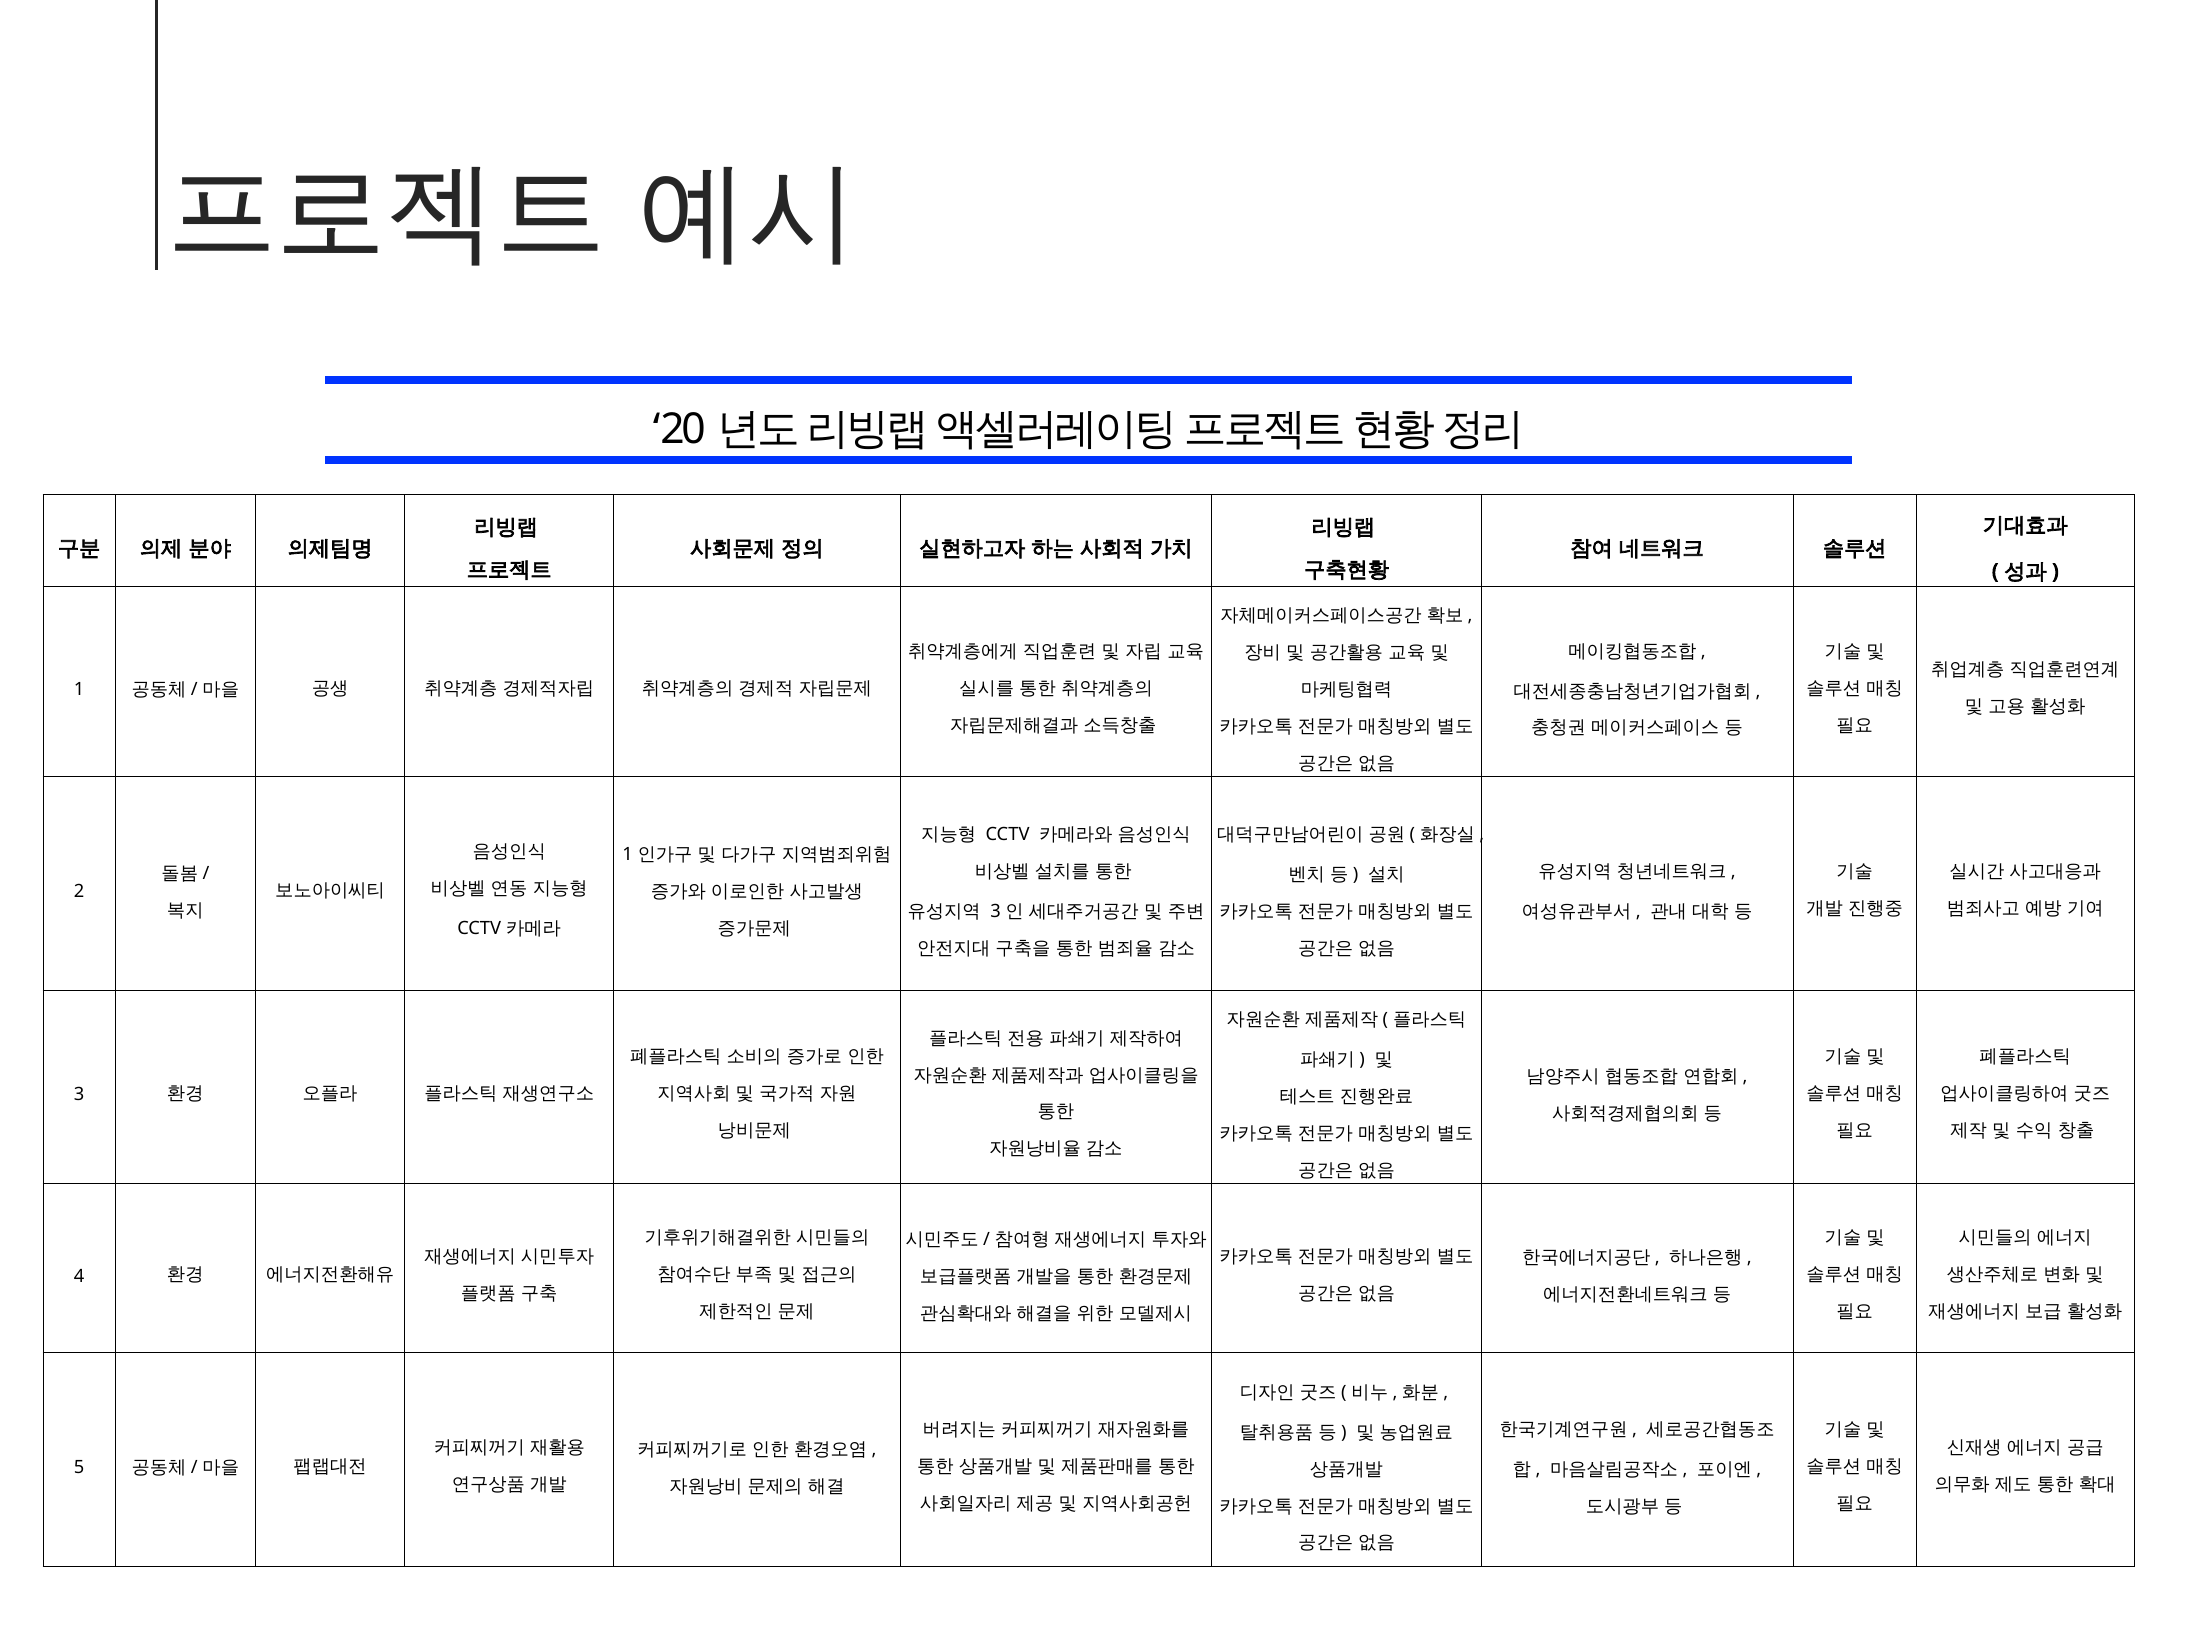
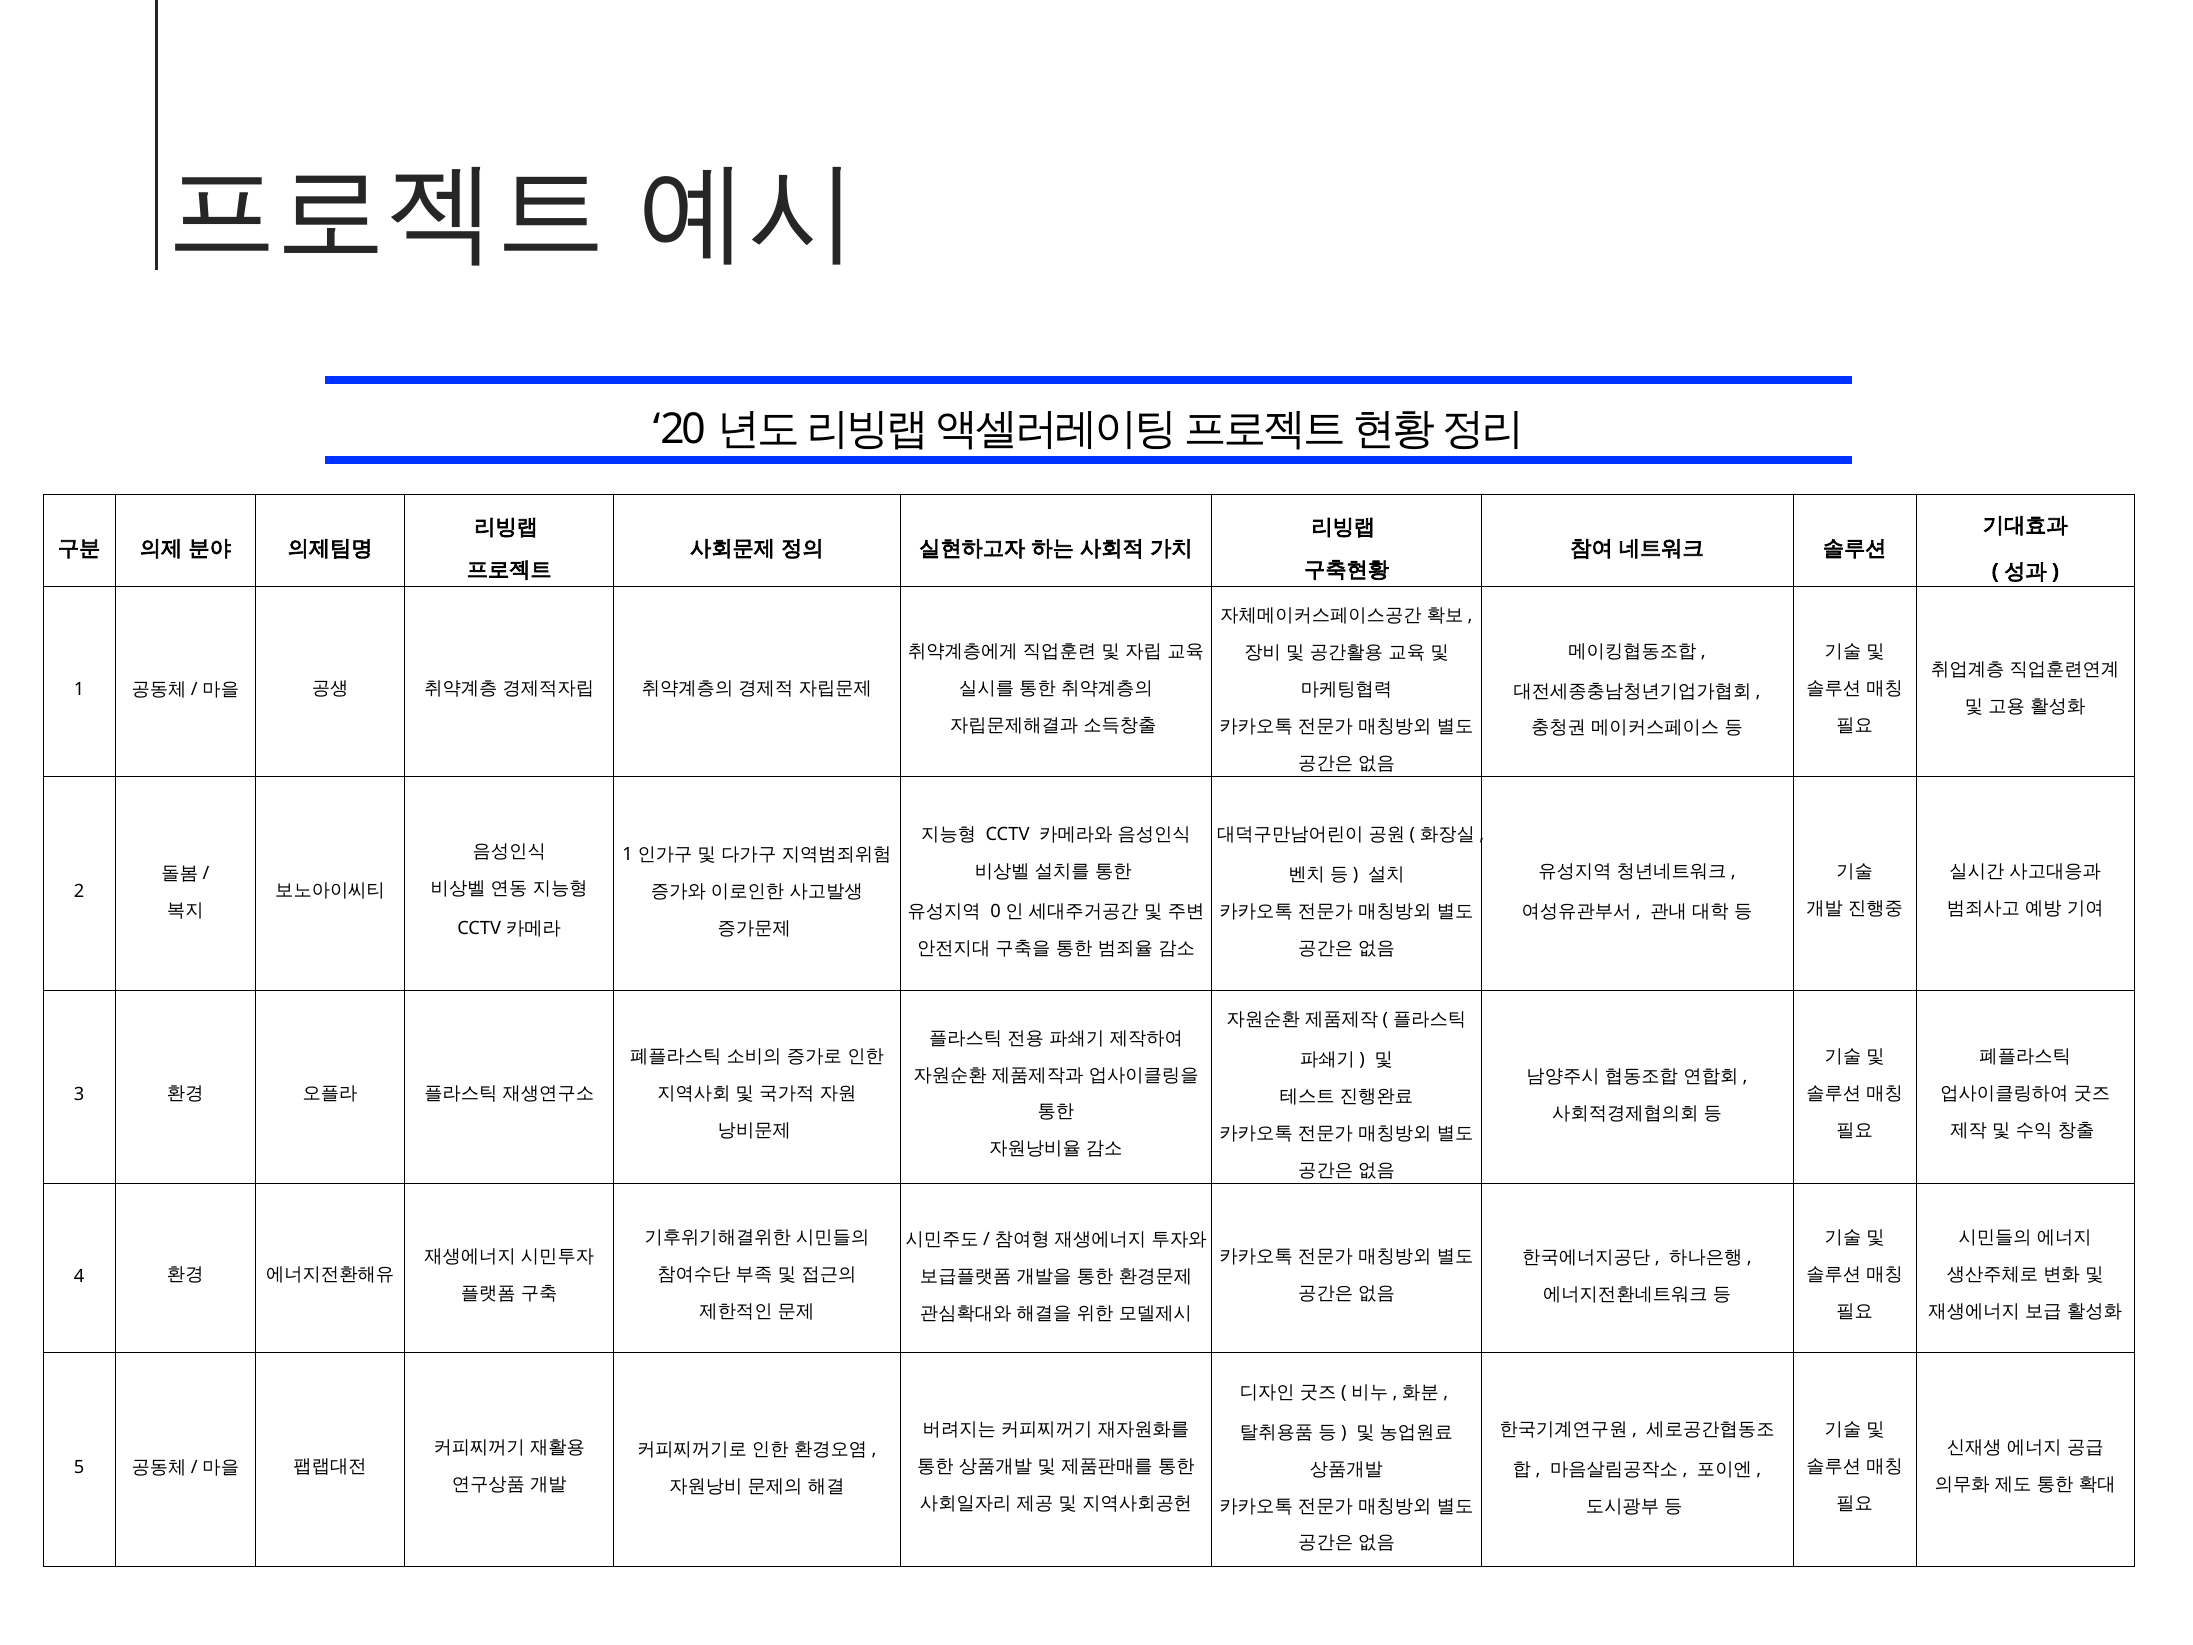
3 at (996, 911): 3 -> 0
